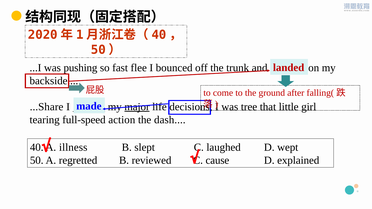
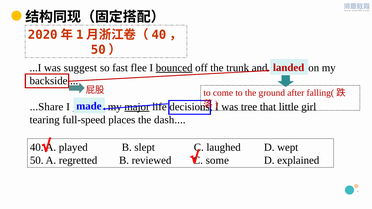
pushing: pushing -> suggest
bounced underline: none -> present
action: action -> places
illness: illness -> played
cause: cause -> some
